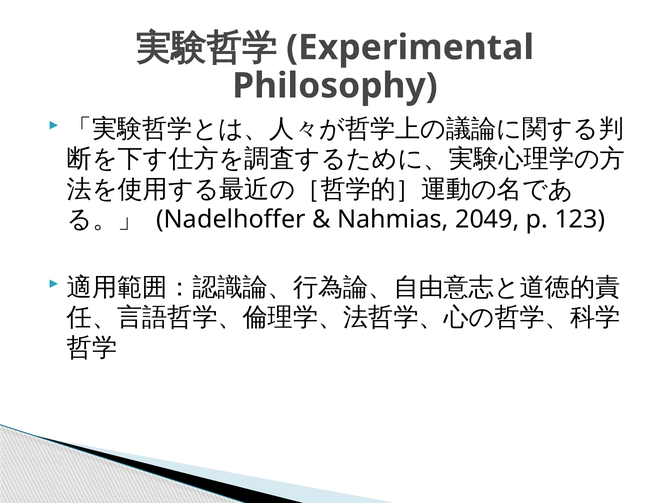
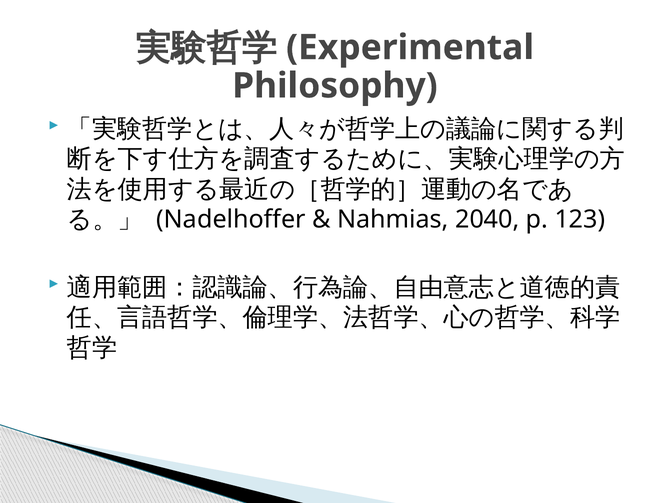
2049: 2049 -> 2040
